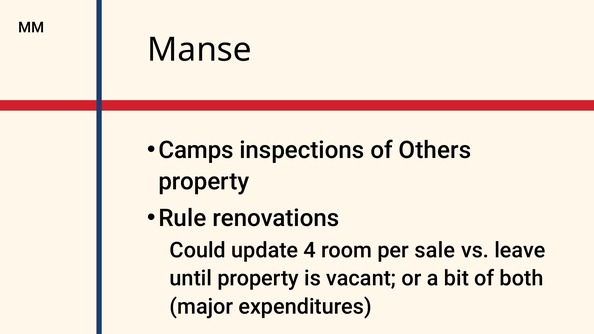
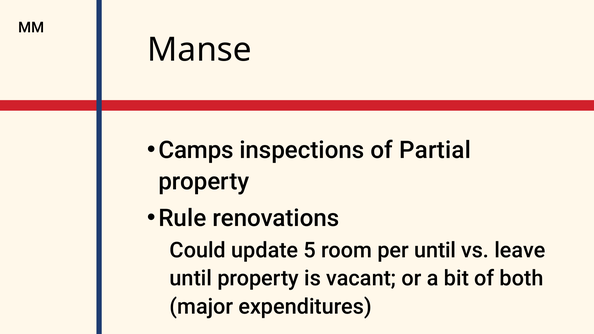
Others: Others -> Partial
4: 4 -> 5
per sale: sale -> until
